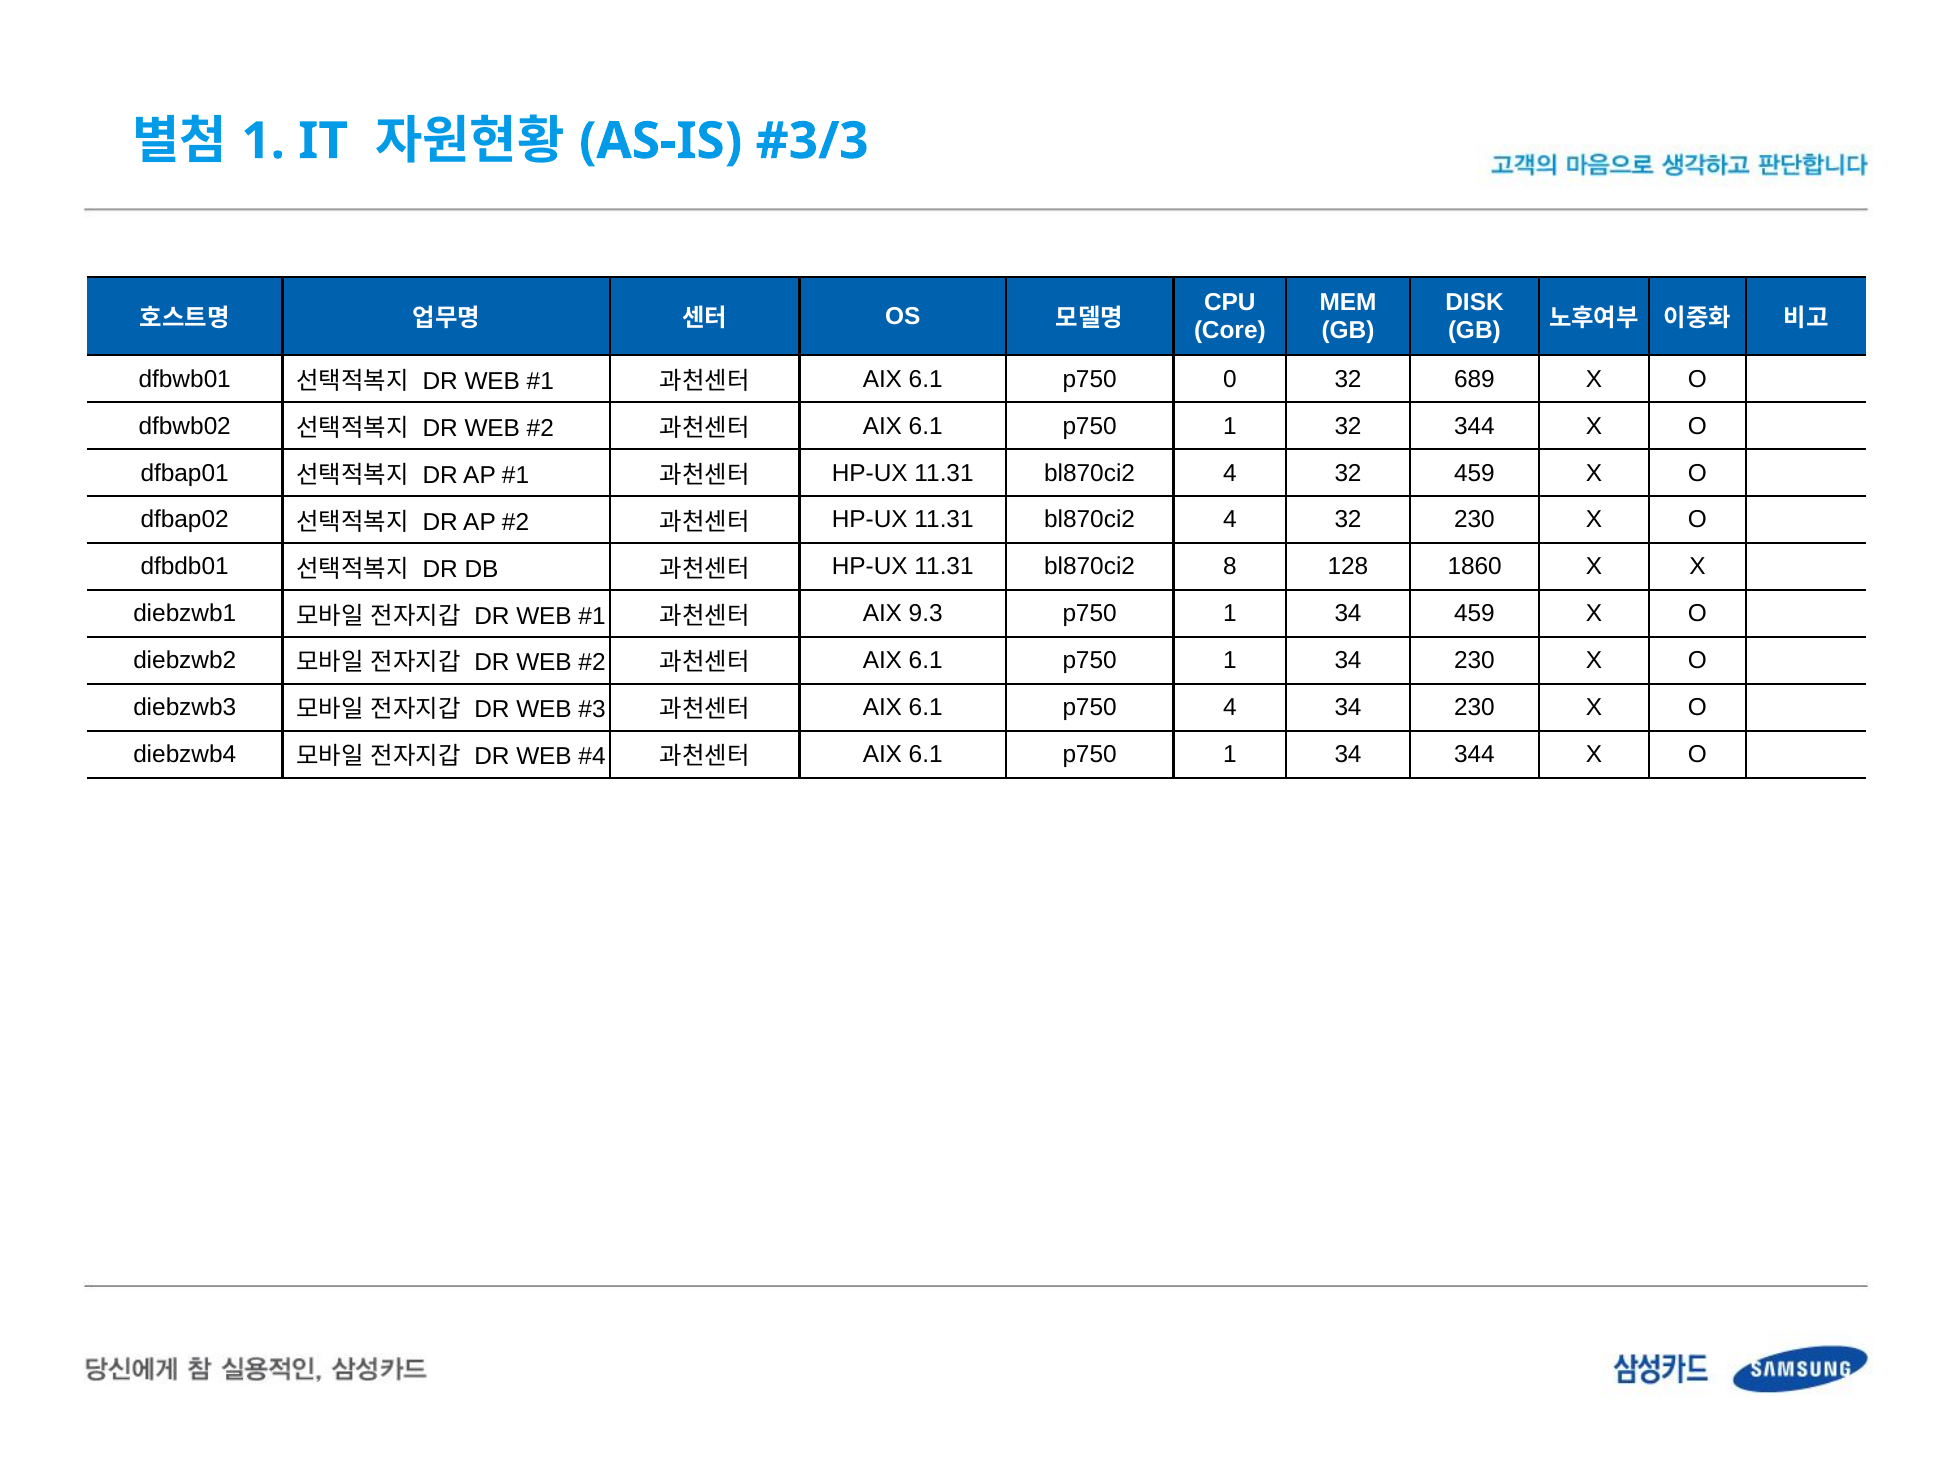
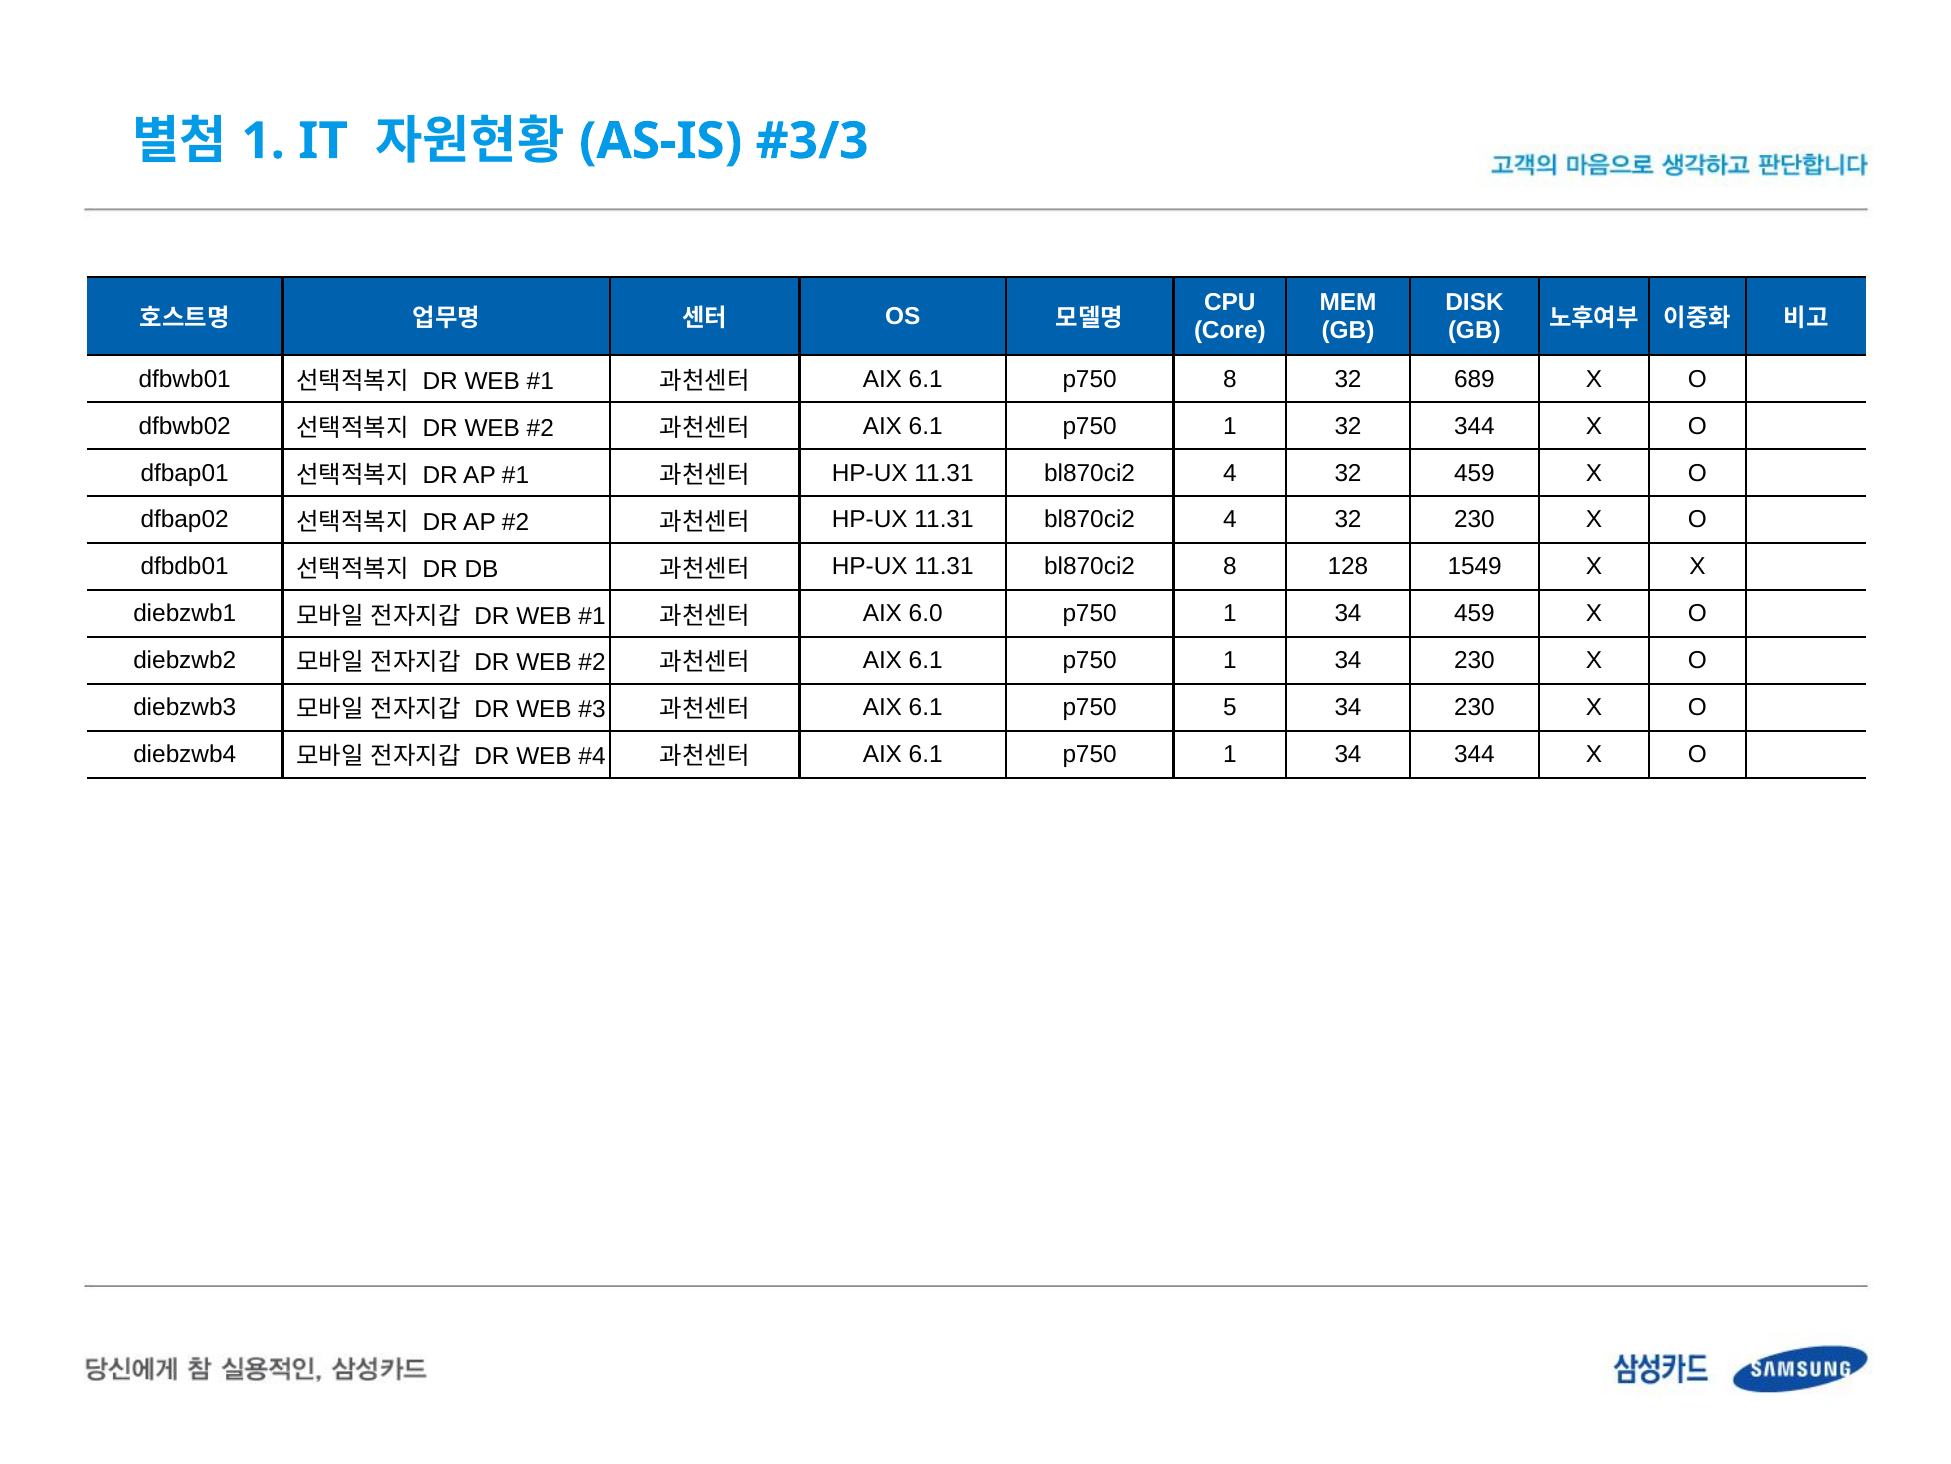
p750 0: 0 -> 8
1860: 1860 -> 1549
9.3: 9.3 -> 6.0
p750 4: 4 -> 5
